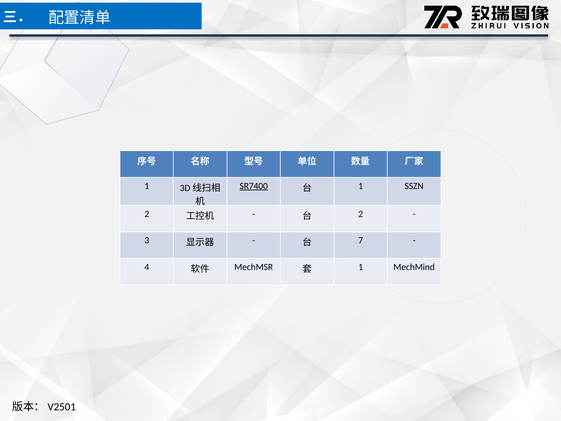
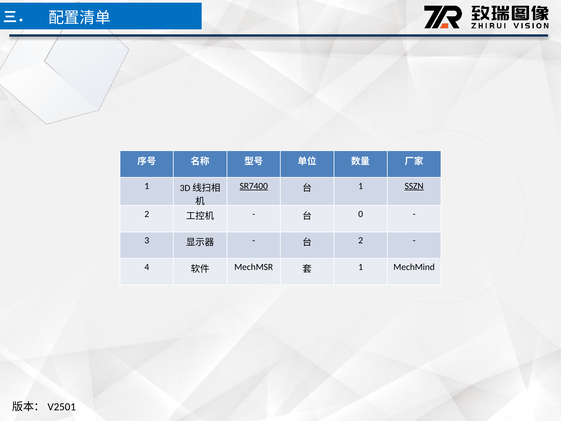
SSZN underline: none -> present
2 at (361, 214): 2 -> 0
7 at (361, 240): 7 -> 2
